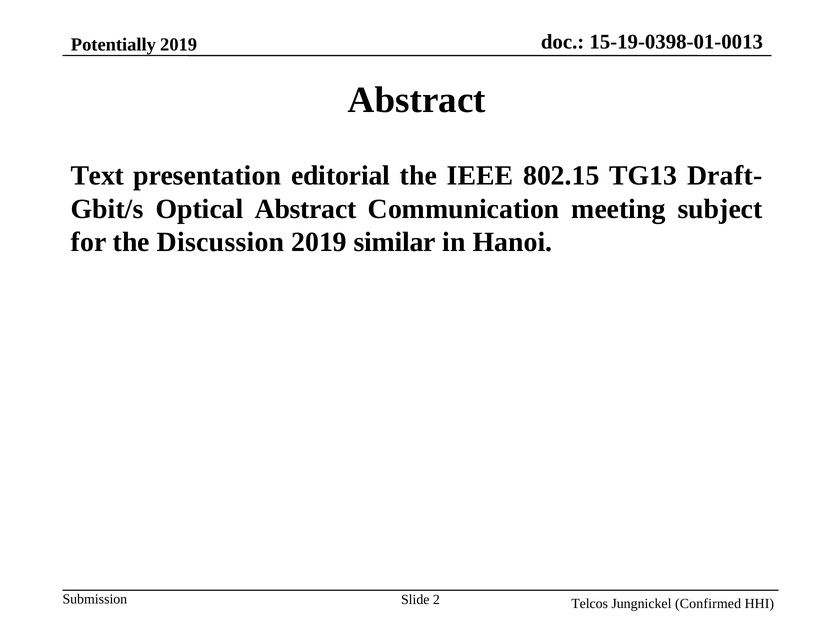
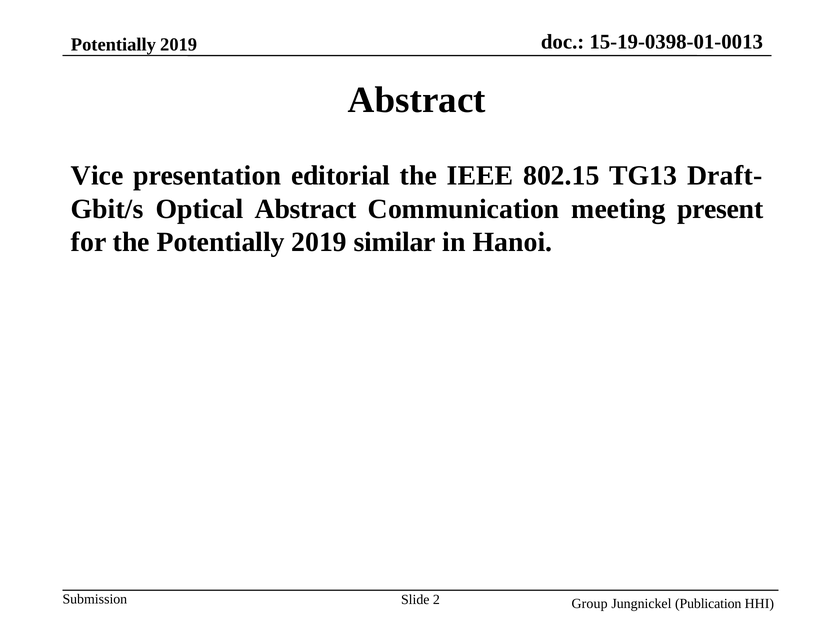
Text: Text -> Vice
subject: subject -> present
the Discussion: Discussion -> Potentially
Telcos: Telcos -> Group
Confirmed: Confirmed -> Publication
